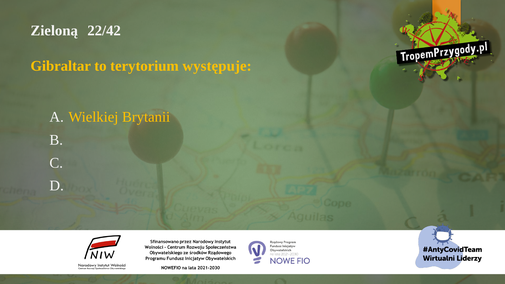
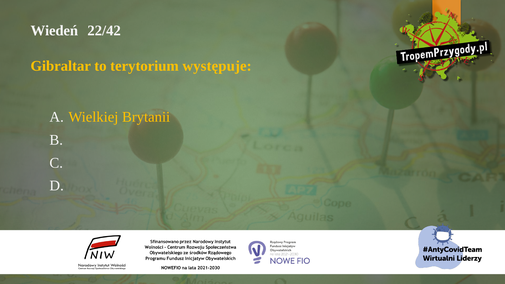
Zieloną: Zieloną -> Wiedeń
